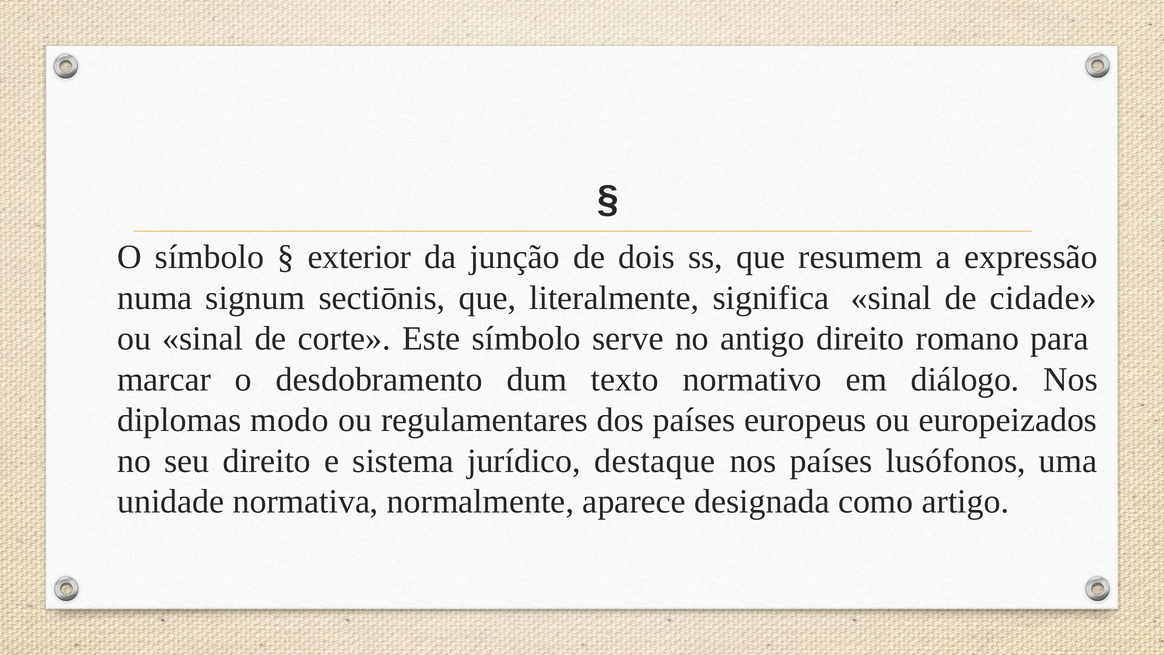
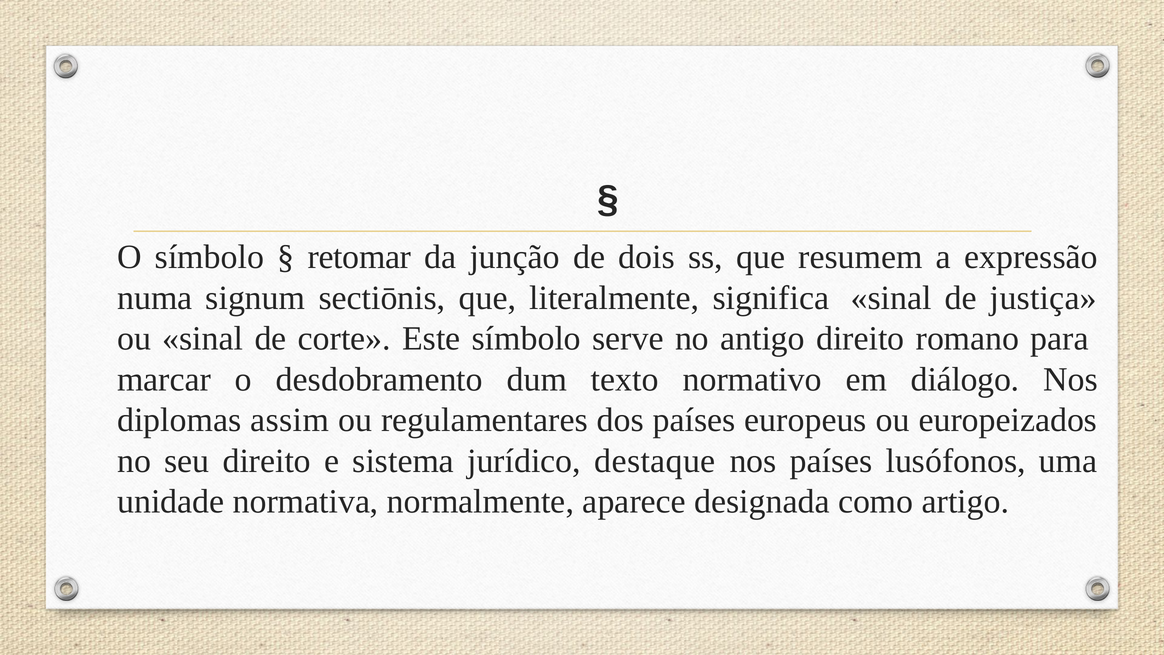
exterior: exterior -> retomar
cidade: cidade -> justiça
modo: modo -> assim
